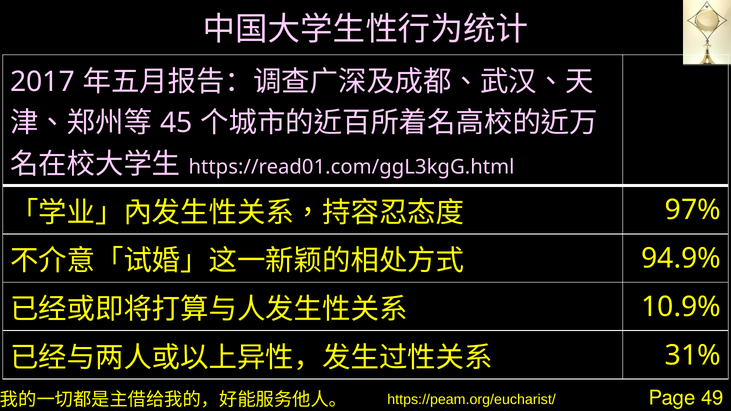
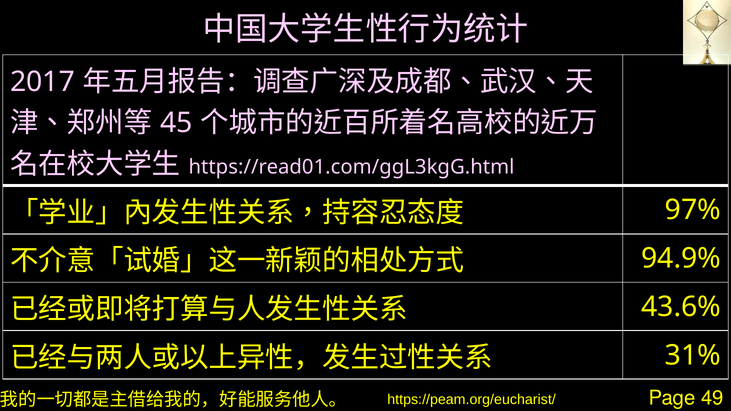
10.9%: 10.9% -> 43.6%
